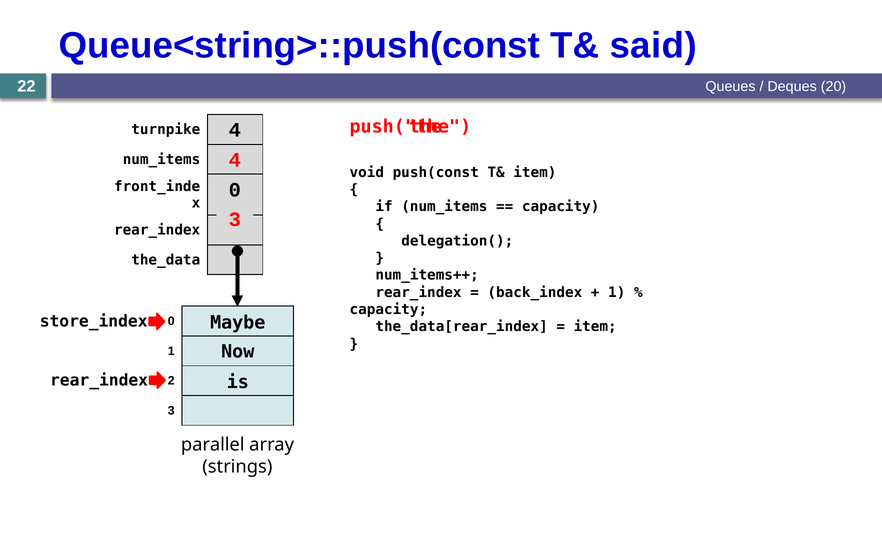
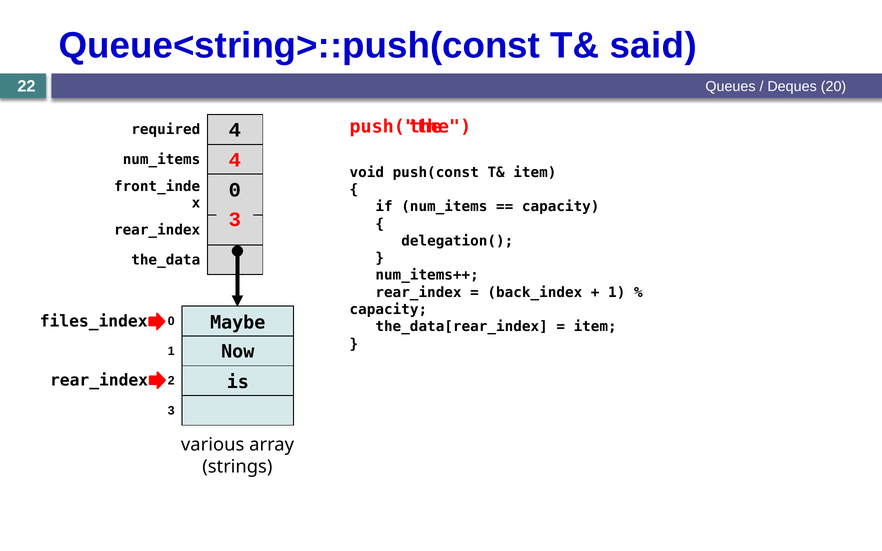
turnpike: turnpike -> required
store_index: store_index -> files_index
parallel: parallel -> various
